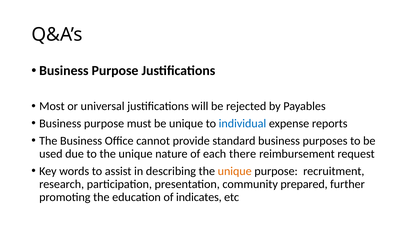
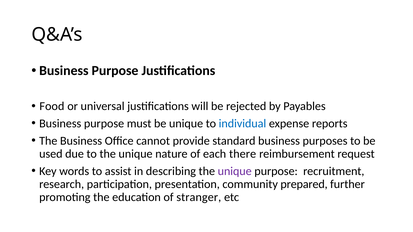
Most: Most -> Food
unique at (235, 171) colour: orange -> purple
indicates: indicates -> stranger
